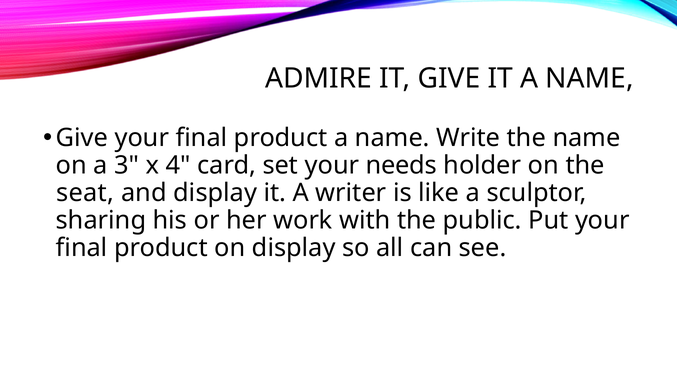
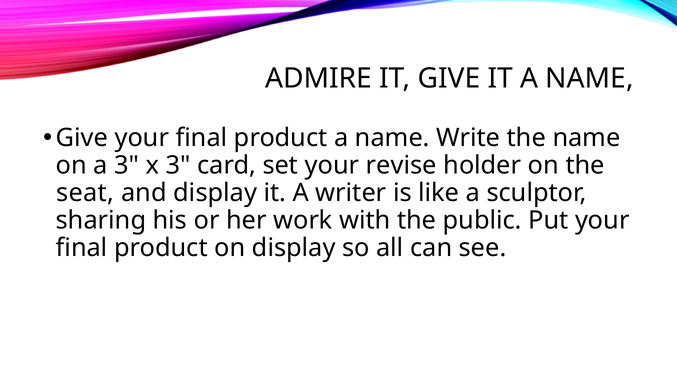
x 4: 4 -> 3
needs: needs -> revise
